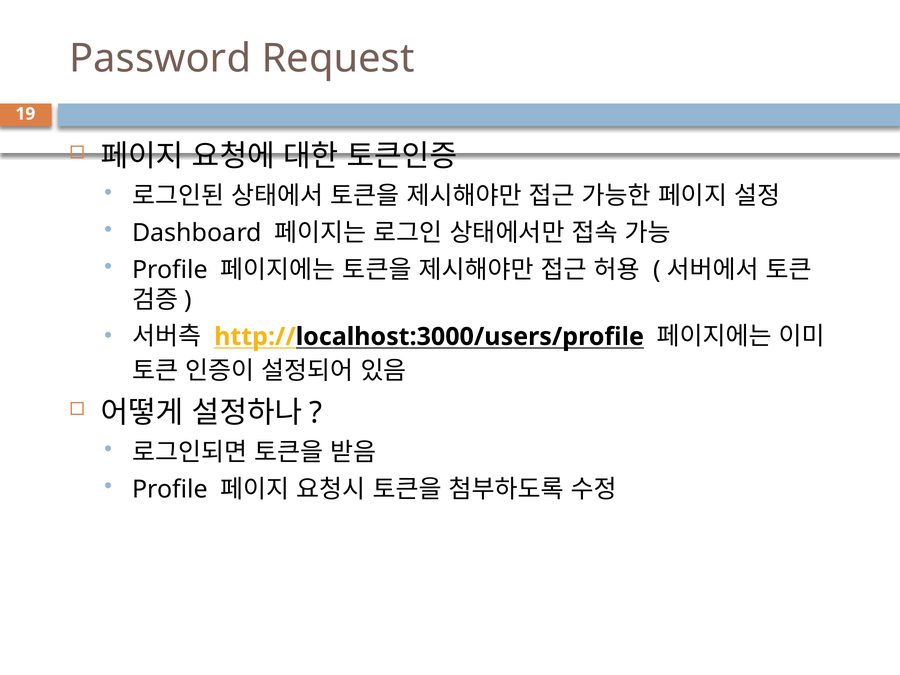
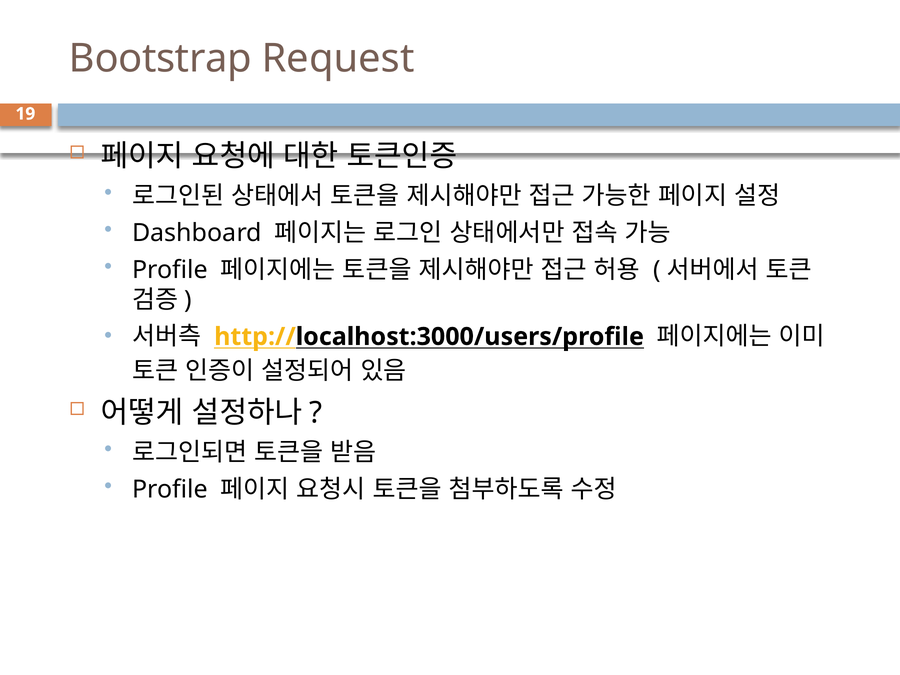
Password: Password -> Bootstrap
